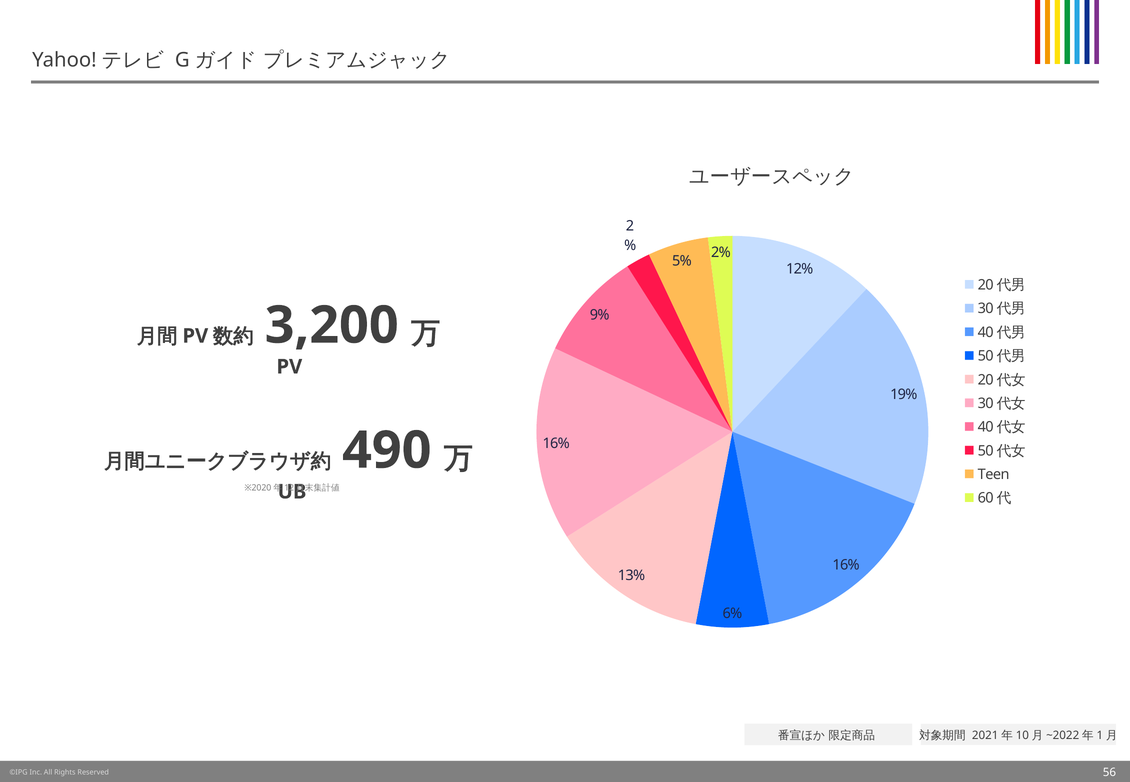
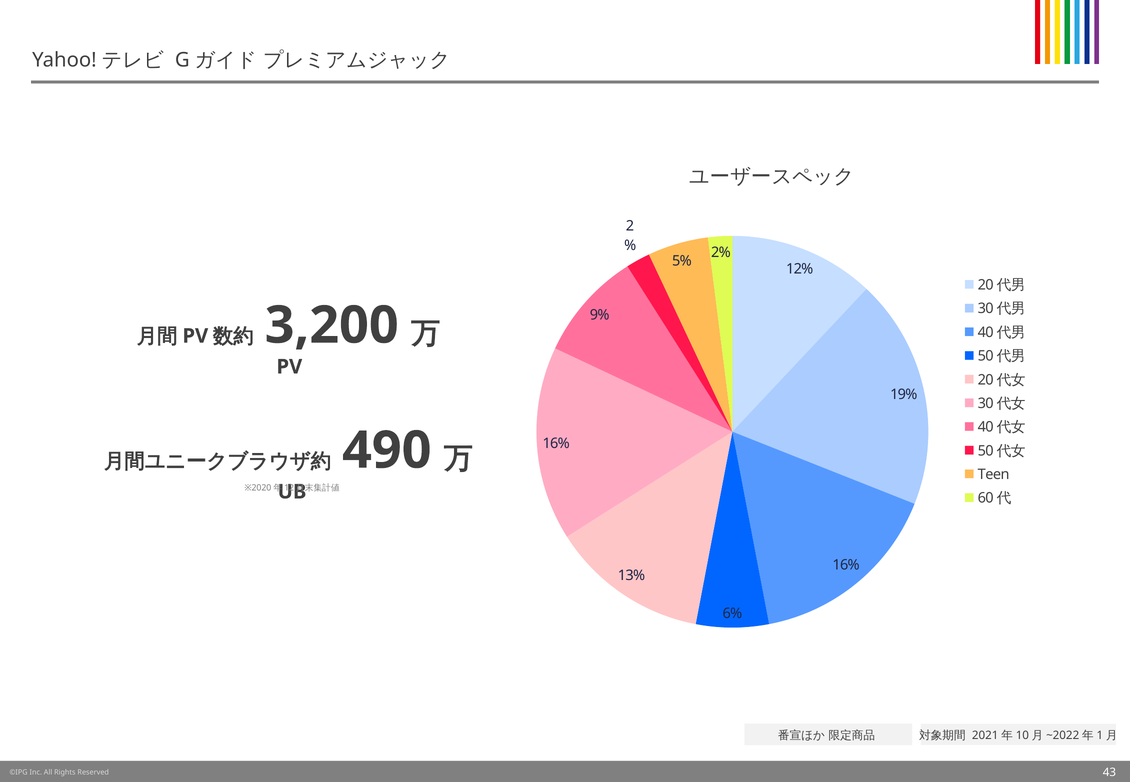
56: 56 -> 43
